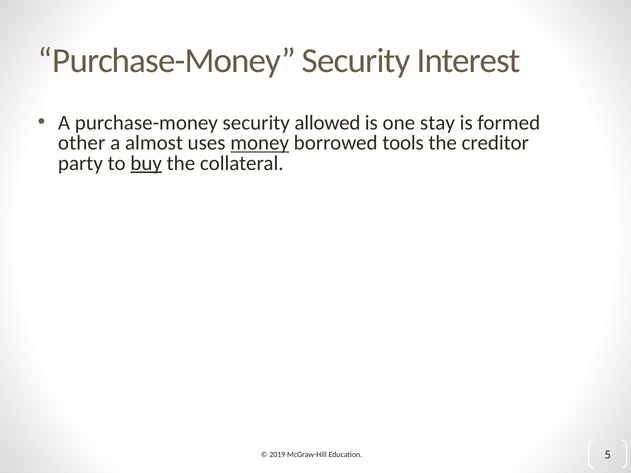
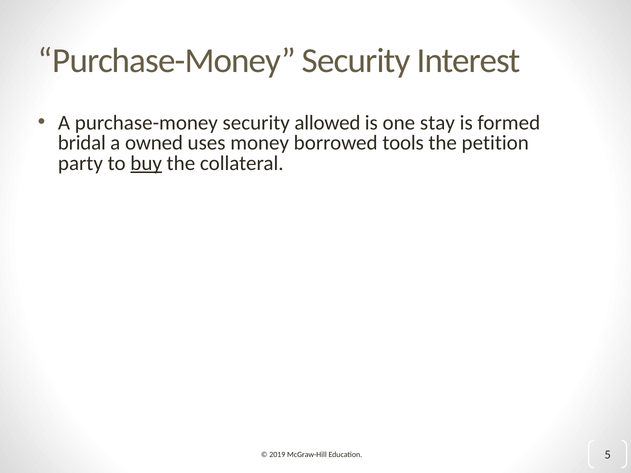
other: other -> bridal
almost: almost -> owned
money underline: present -> none
creditor: creditor -> petition
